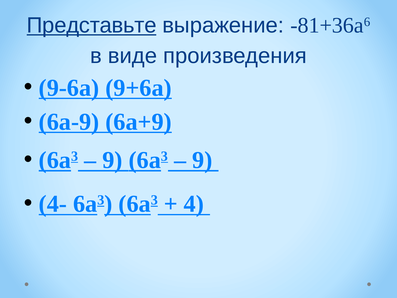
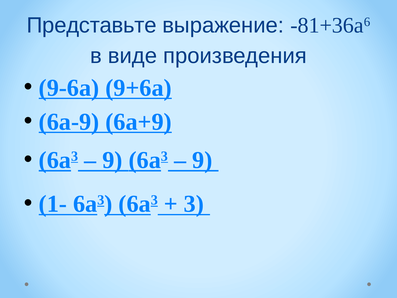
Представьте underline: present -> none
4-: 4- -> 1-
4: 4 -> 3
